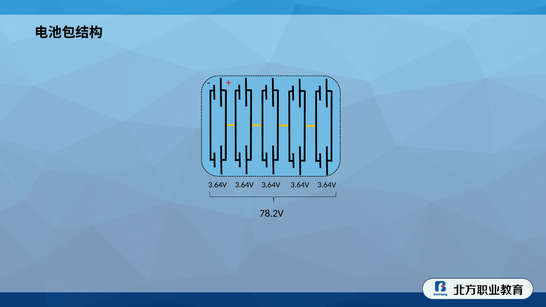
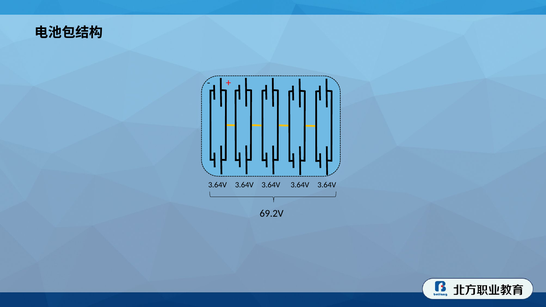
78.2V: 78.2V -> 69.2V
